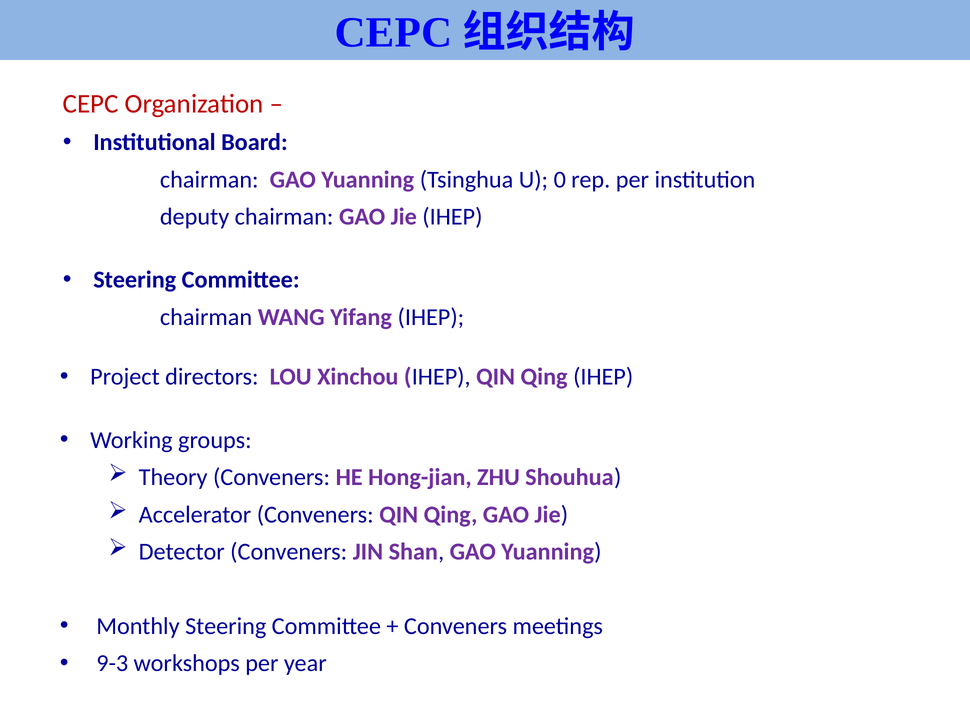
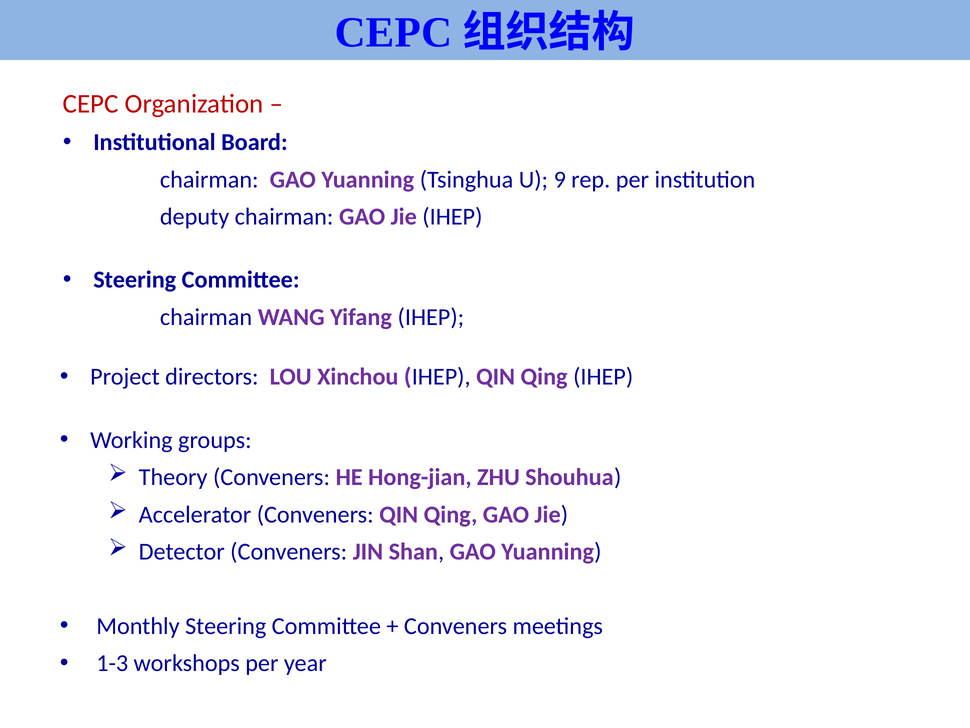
0: 0 -> 9
9-3: 9-3 -> 1-3
